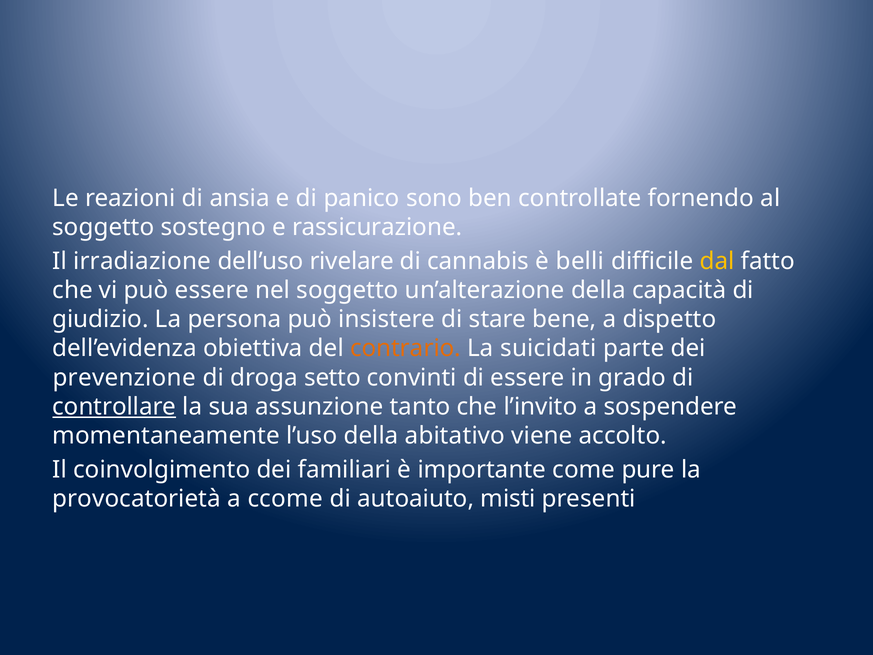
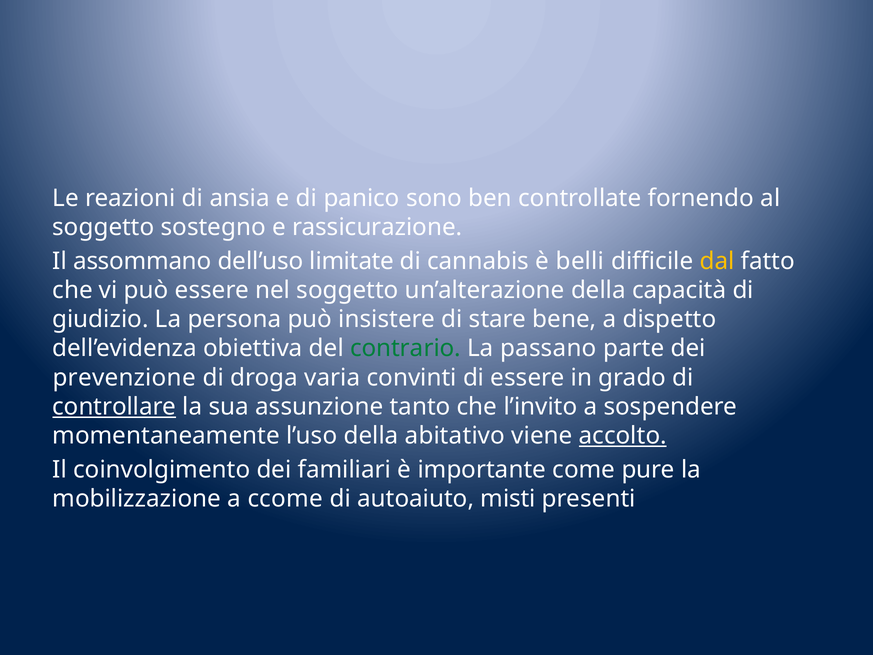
irradiazione: irradiazione -> assommano
rivelare: rivelare -> limitate
contrario colour: orange -> green
suicidati: suicidati -> passano
setto: setto -> varia
accolto underline: none -> present
provocatorietà: provocatorietà -> mobilizzazione
